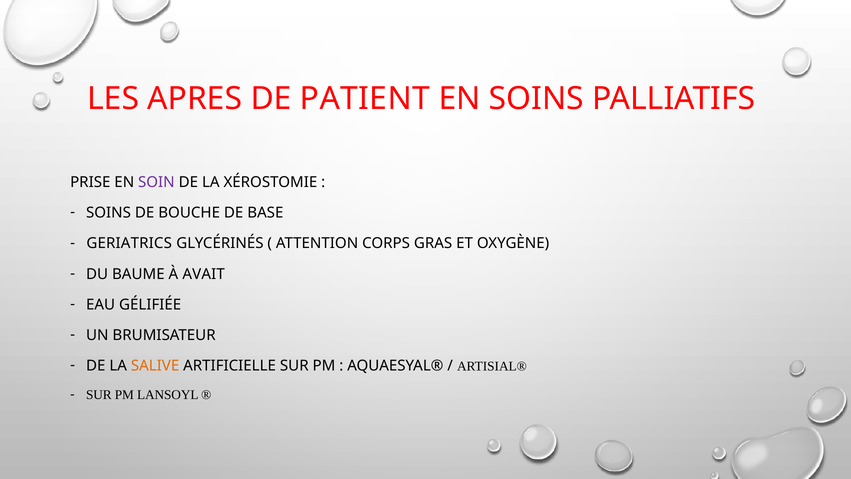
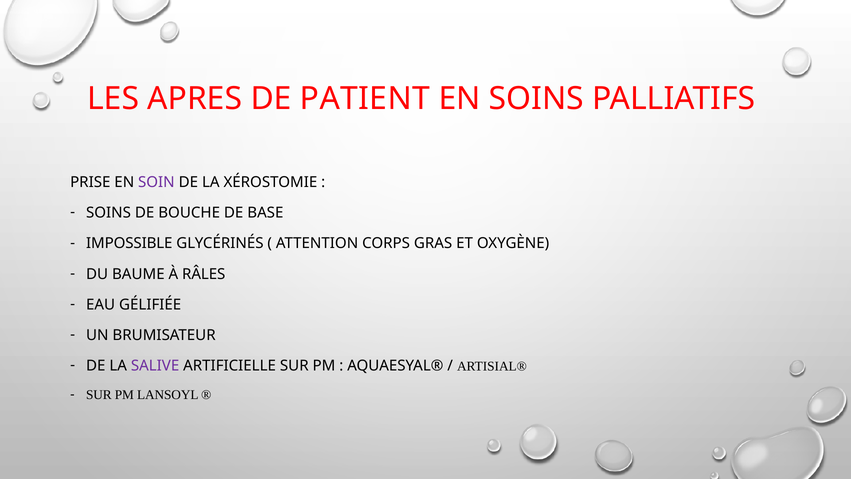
GERIATRICS: GERIATRICS -> IMPOSSIBLE
AVAIT: AVAIT -> RÂLES
SALIVE colour: orange -> purple
